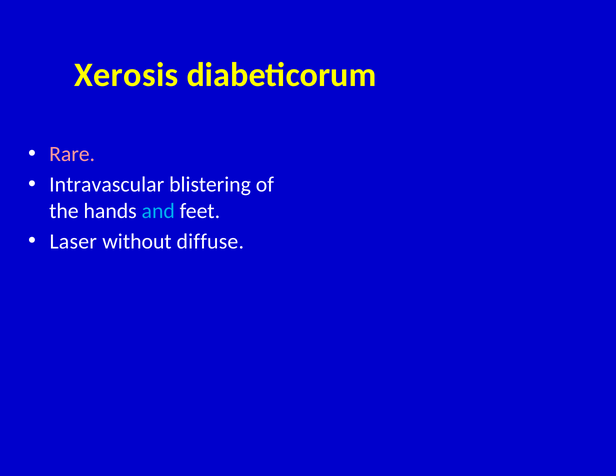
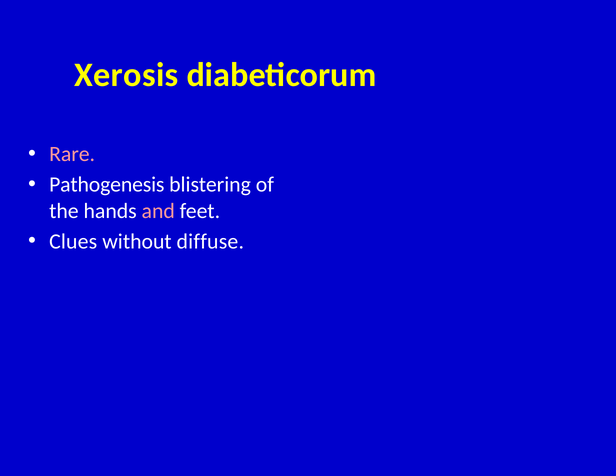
Intravascular: Intravascular -> Pathogenesis
and colour: light blue -> pink
Laser: Laser -> Clues
